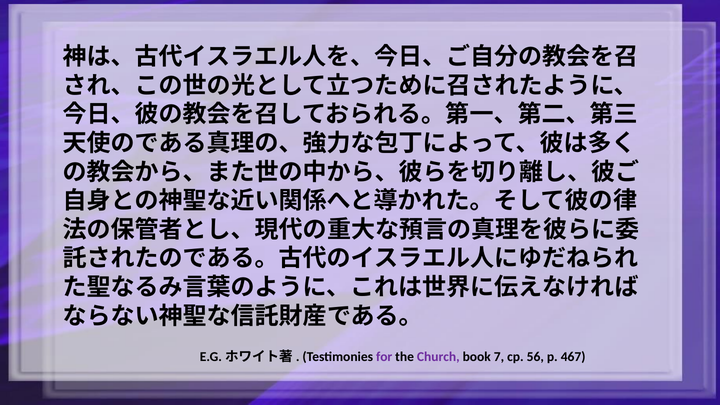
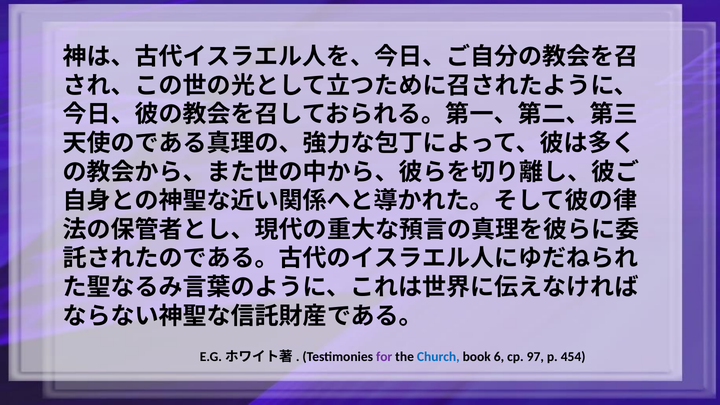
Church colour: purple -> blue
7: 7 -> 6
56: 56 -> 97
467: 467 -> 454
